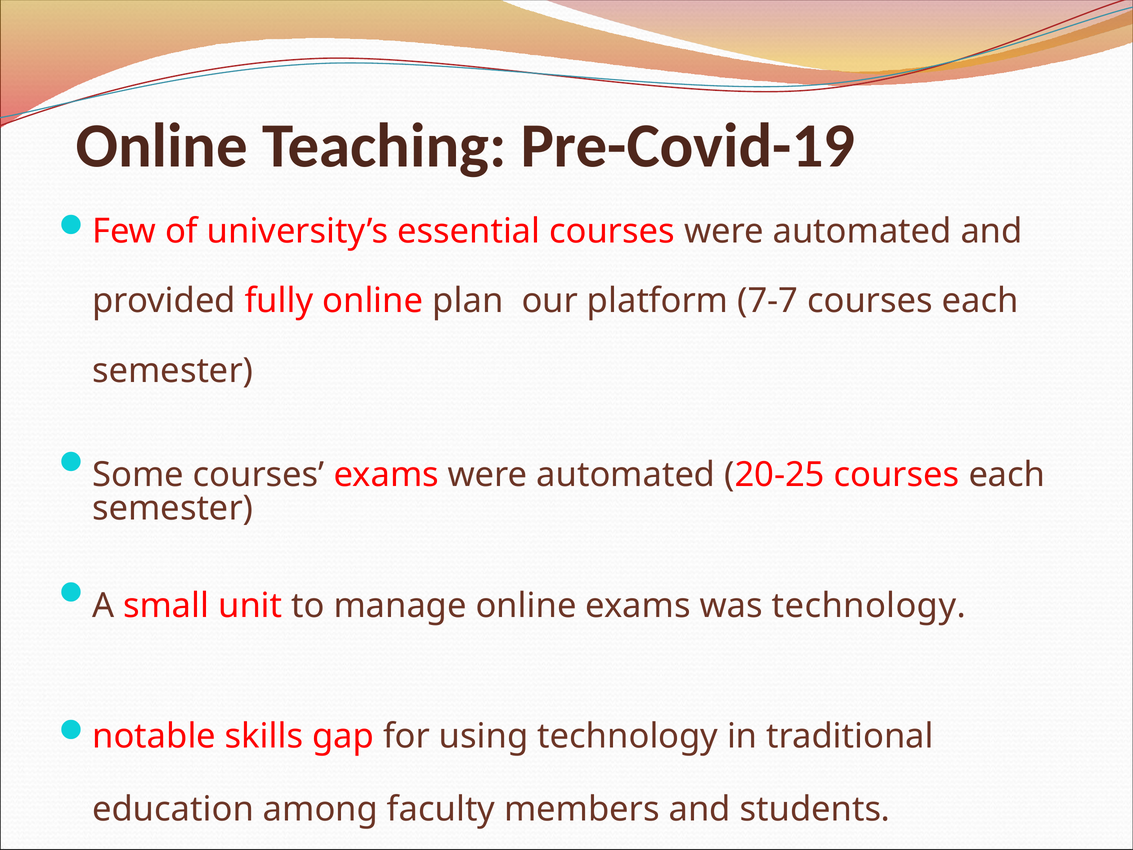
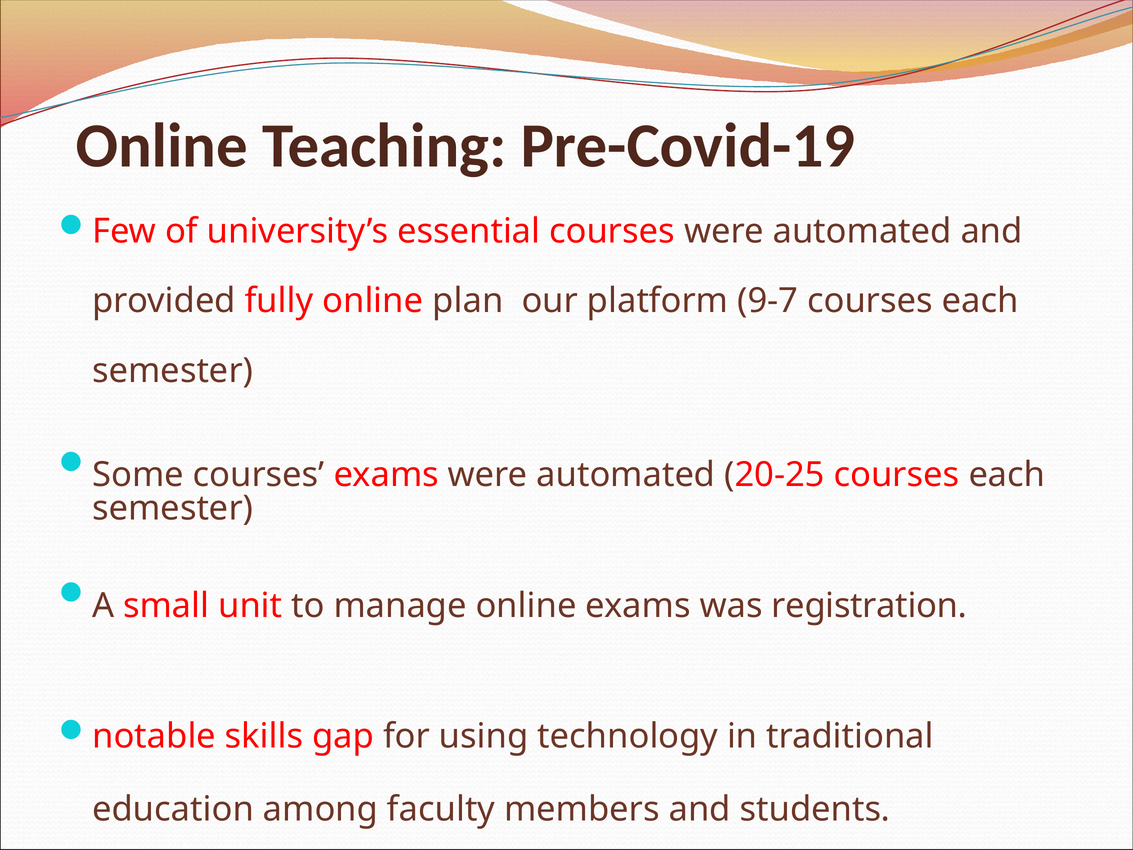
7-7: 7-7 -> 9-7
was technology: technology -> registration
